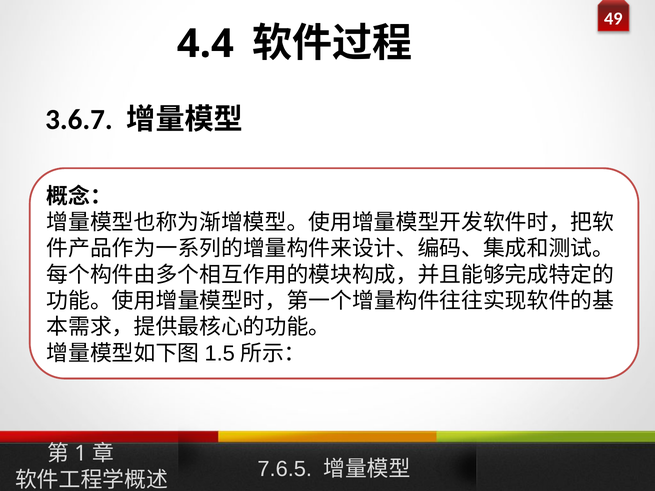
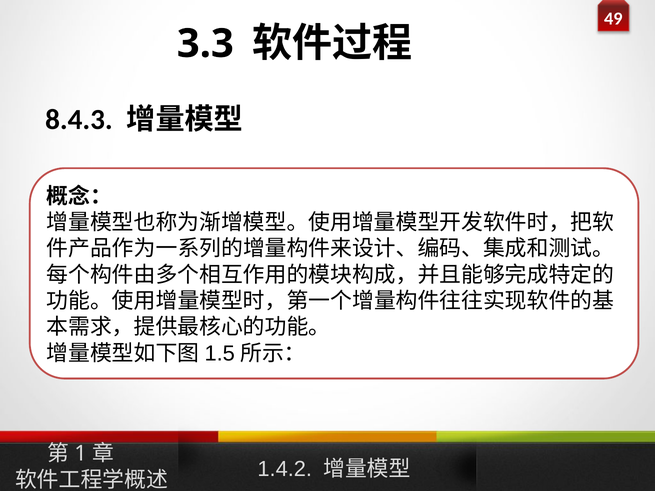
4.4: 4.4 -> 3.3
3.6.7: 3.6.7 -> 8.4.3
7.6.5: 7.6.5 -> 1.4.2
